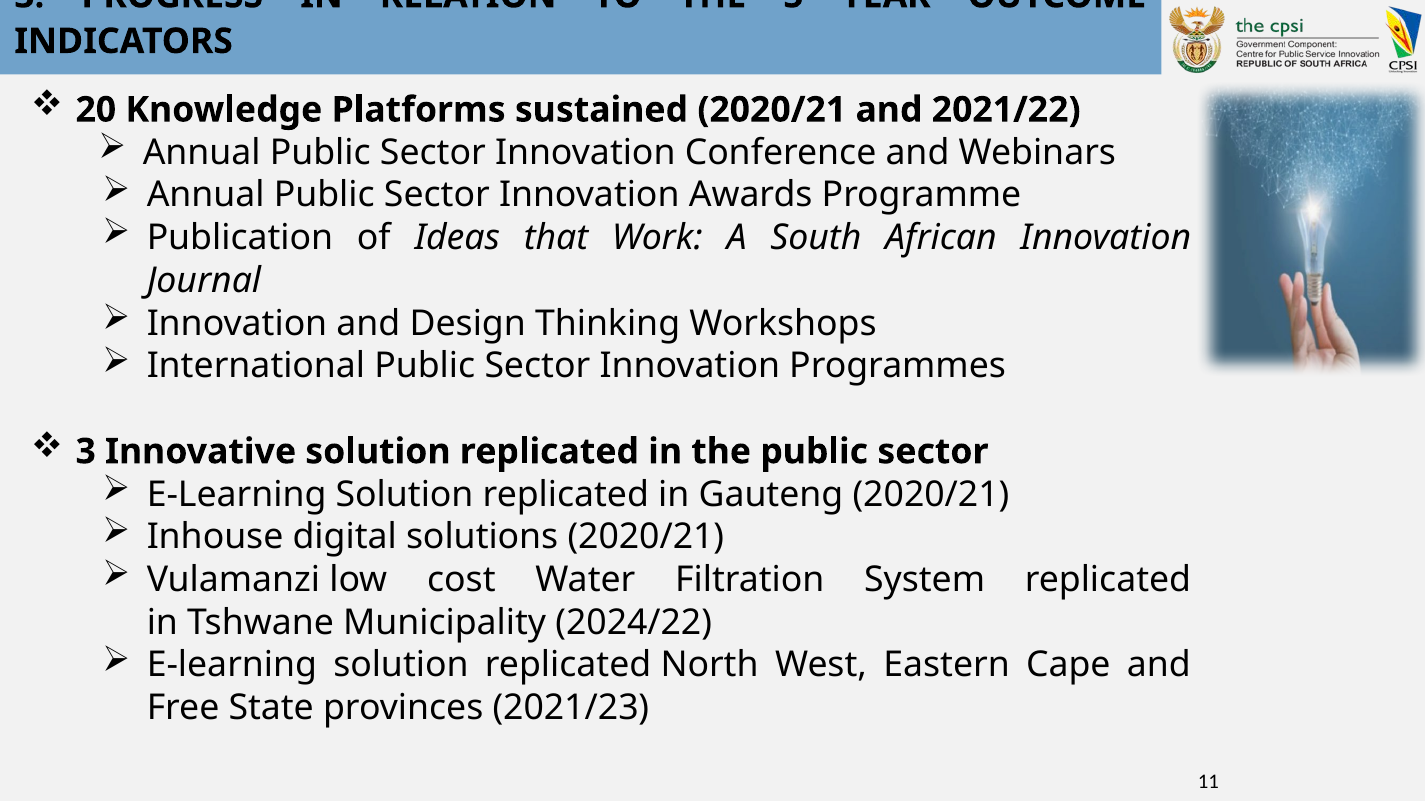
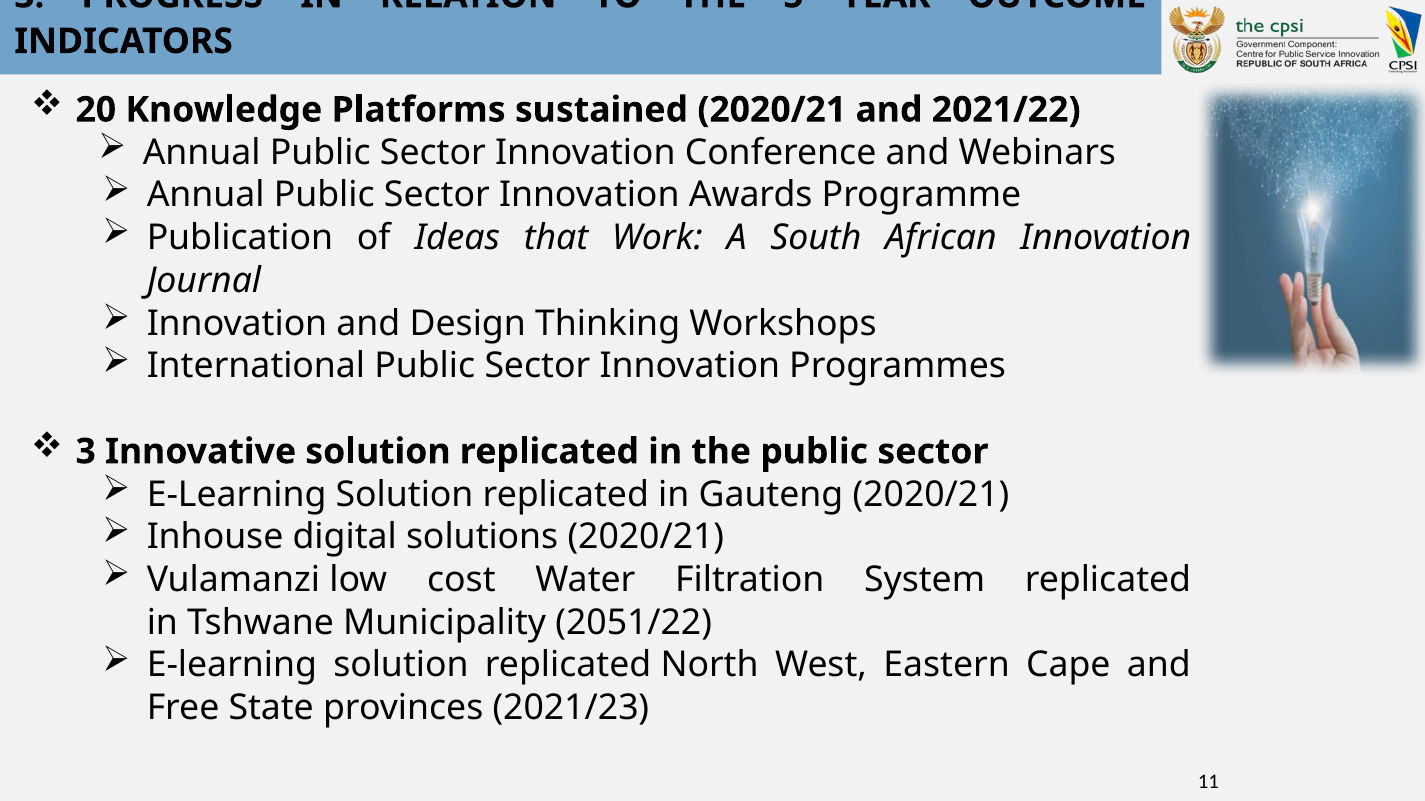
2024/22: 2024/22 -> 2051/22
